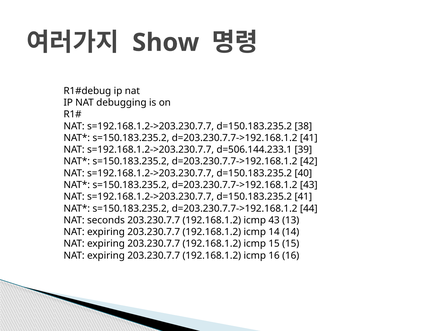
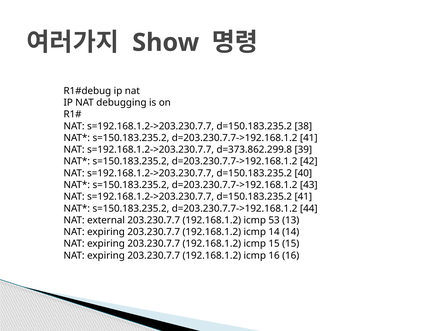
d=506.144.233.1: d=506.144.233.1 -> d=373.862.299.8
seconds: seconds -> external
icmp 43: 43 -> 53
